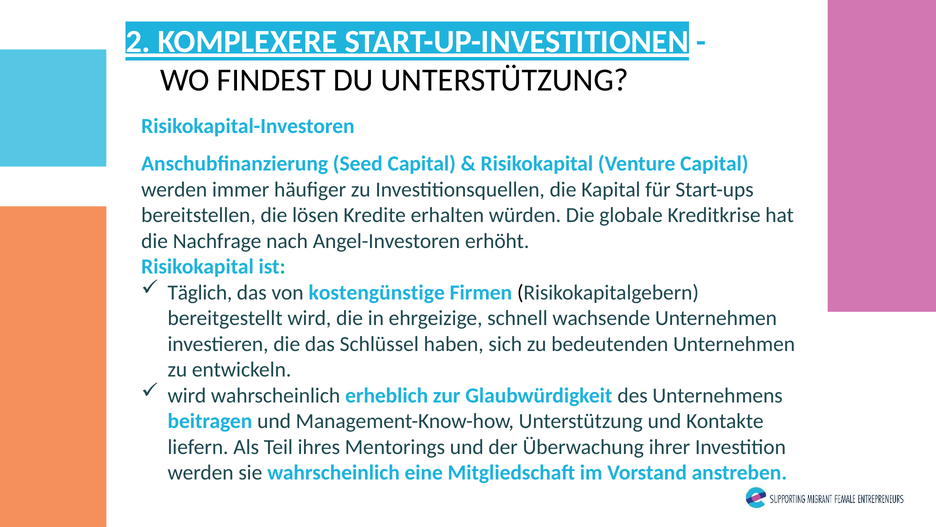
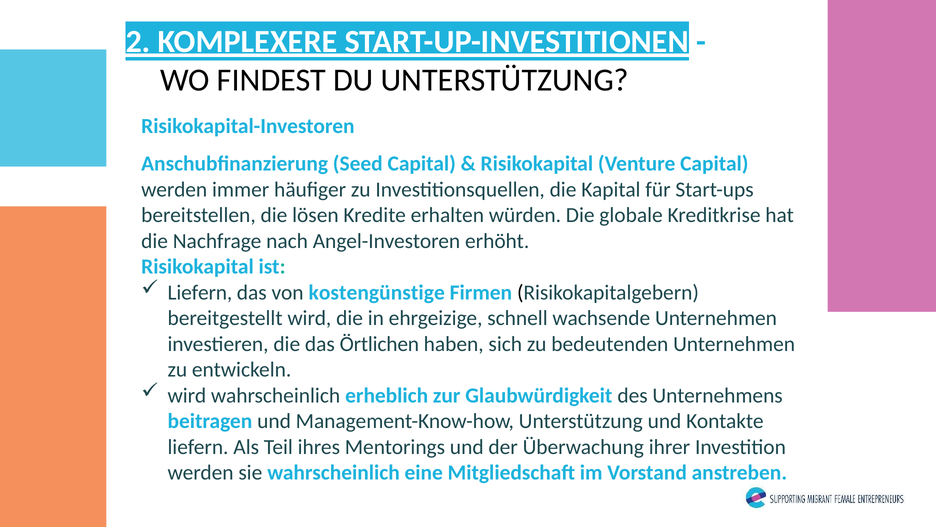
Täglich at (200, 292): Täglich -> Liefern
Schlüssel: Schlüssel -> Örtlichen
